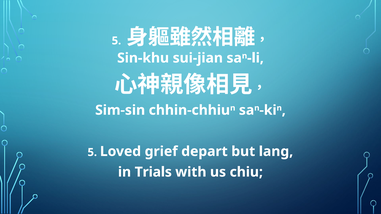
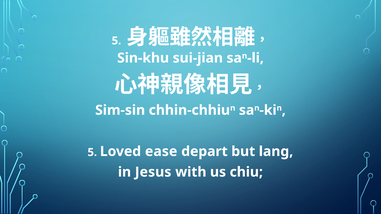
grief: grief -> ease
Trials: Trials -> Jesus
